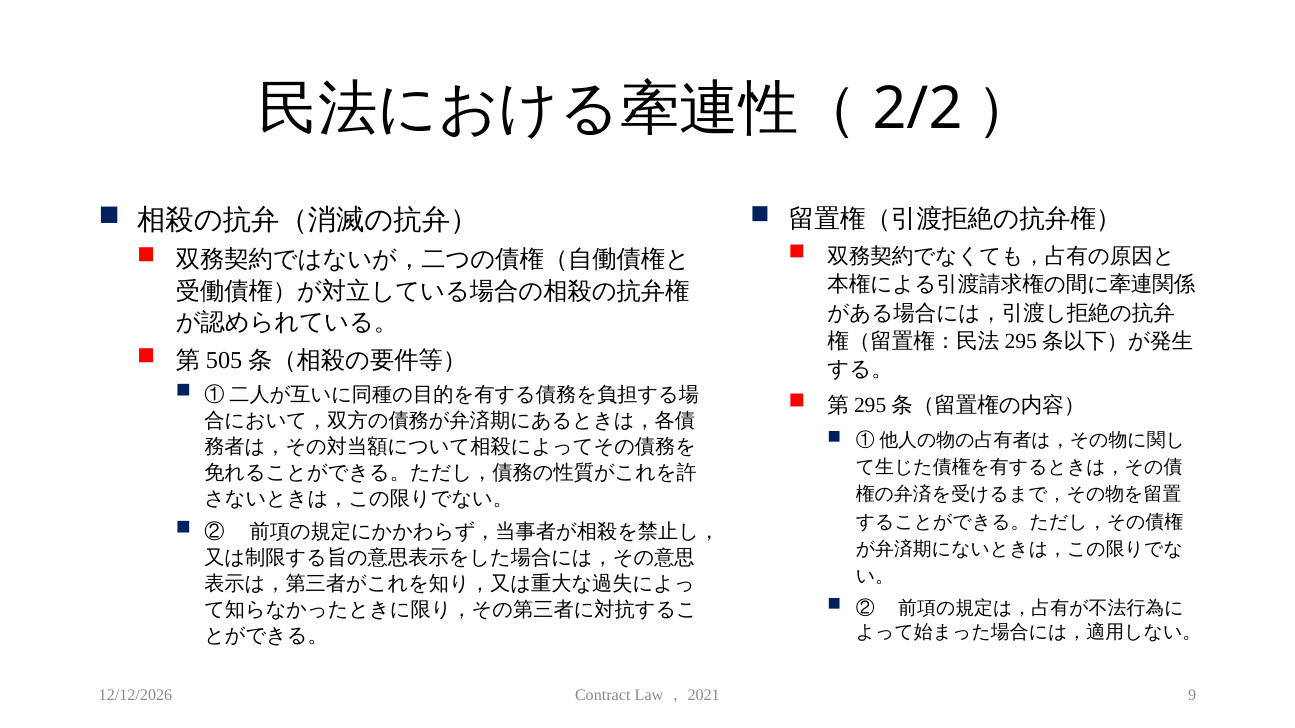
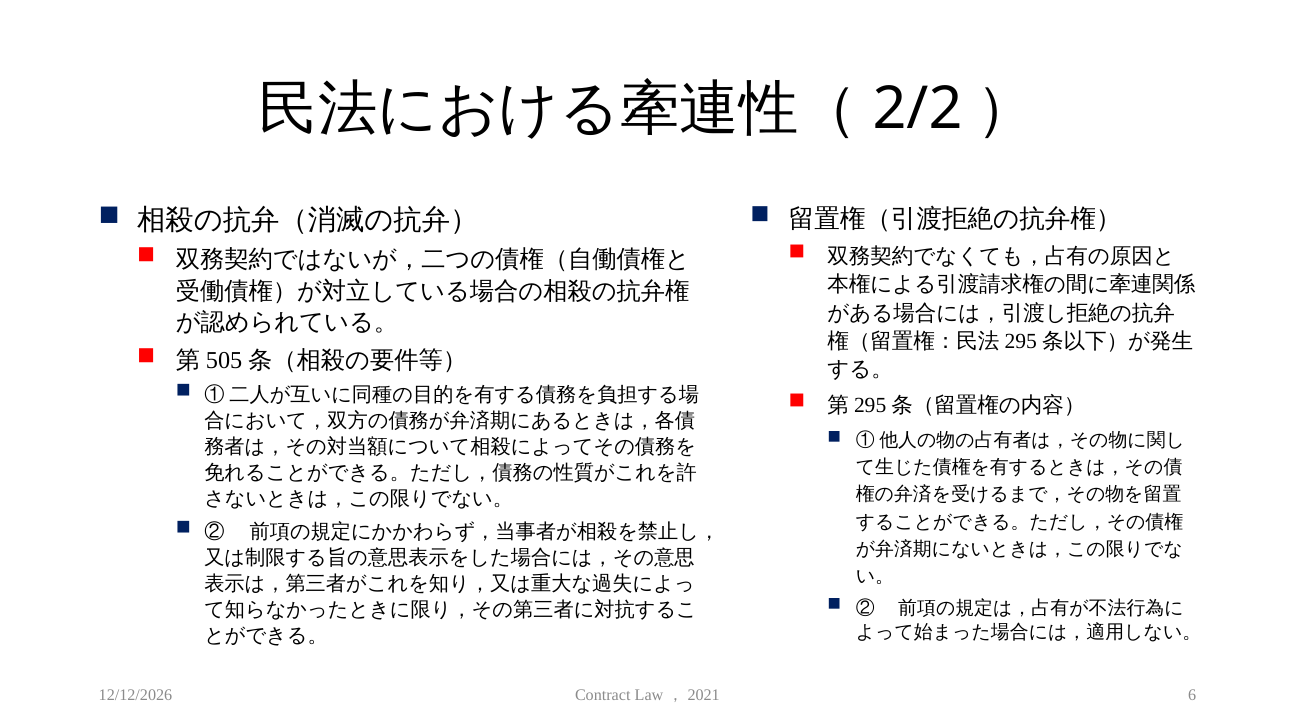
9: 9 -> 6
